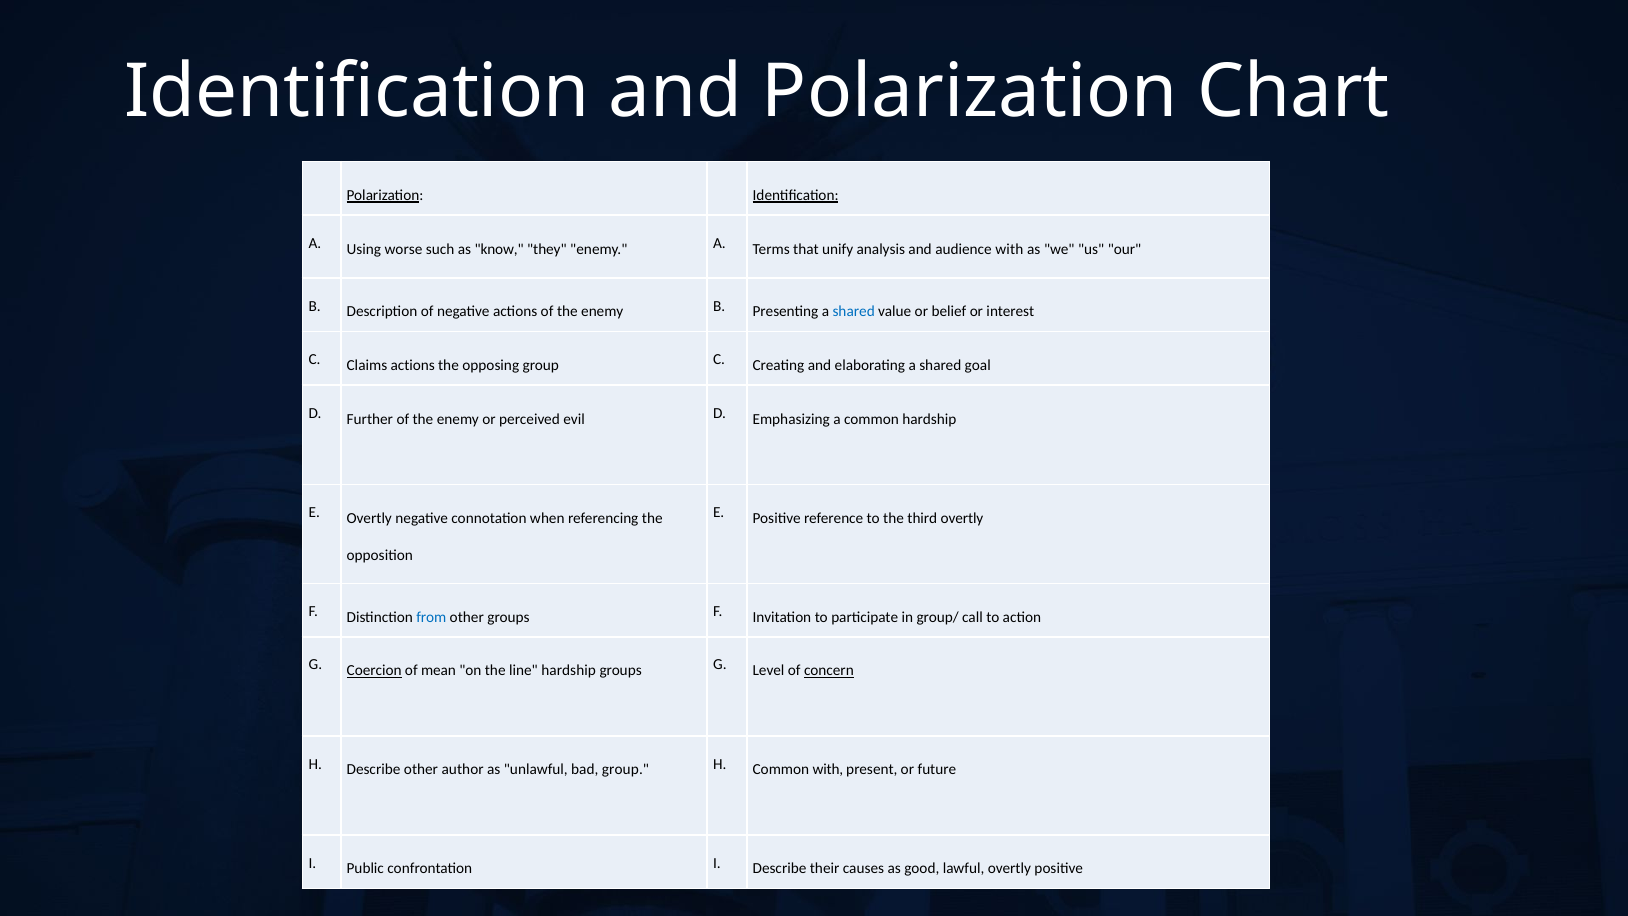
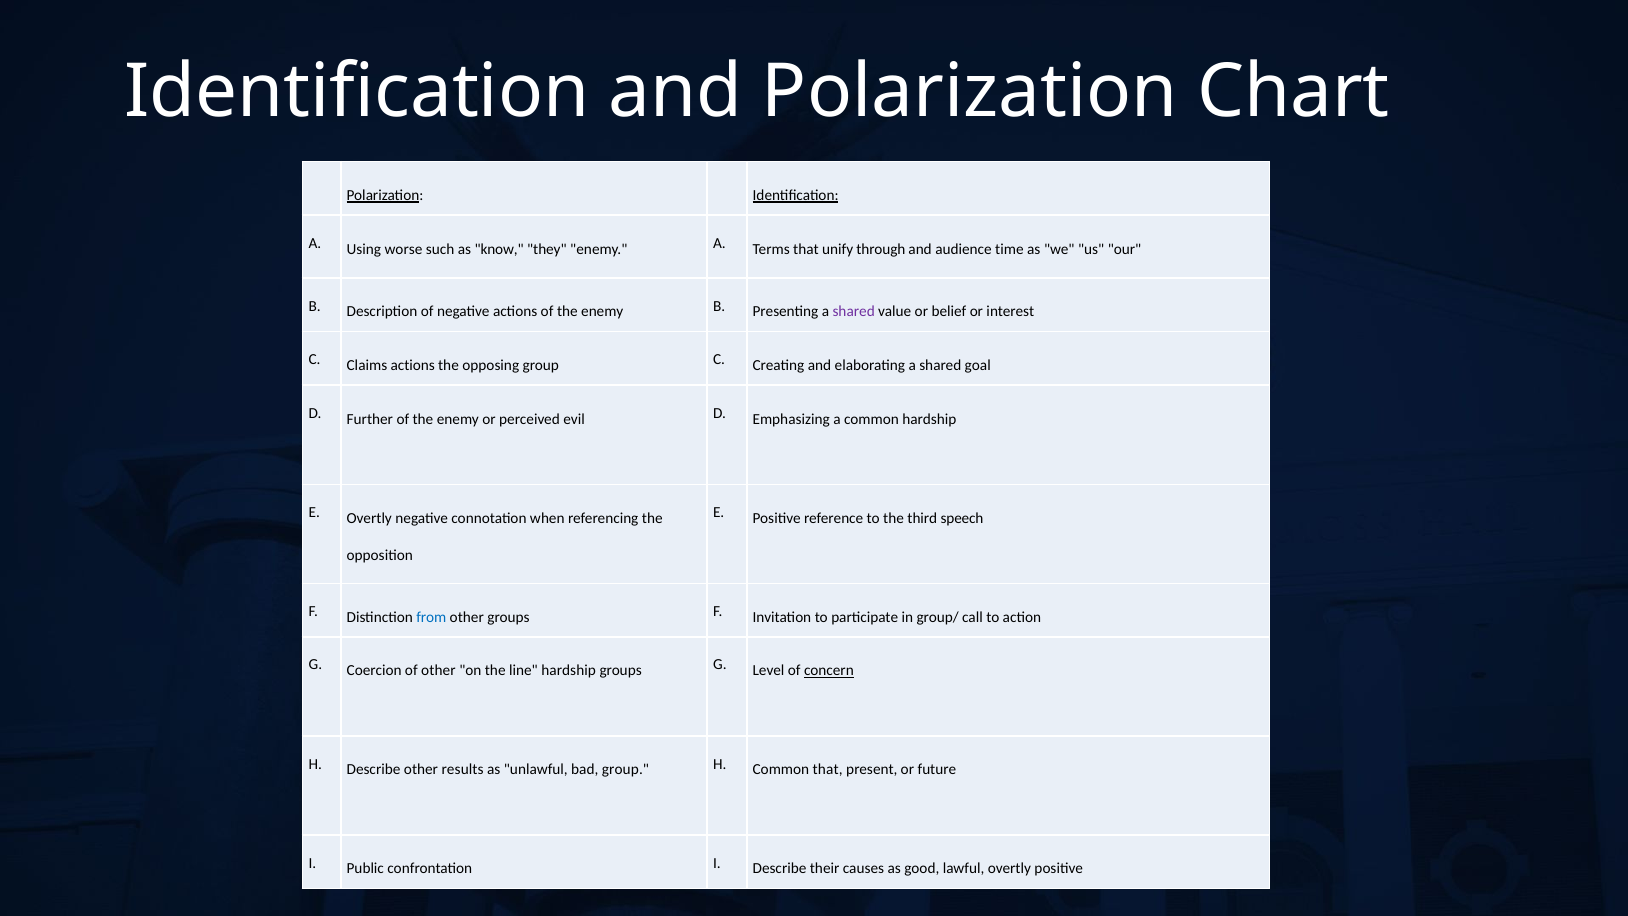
analysis: analysis -> through
audience with: with -> time
shared at (854, 312) colour: blue -> purple
third overtly: overtly -> speech
Coercion underline: present -> none
of mean: mean -> other
author: author -> results
Common with: with -> that
